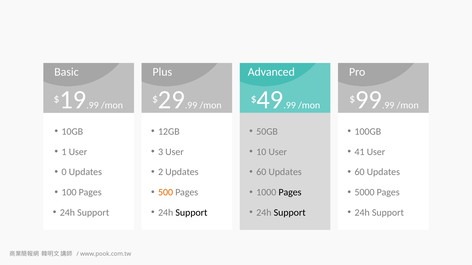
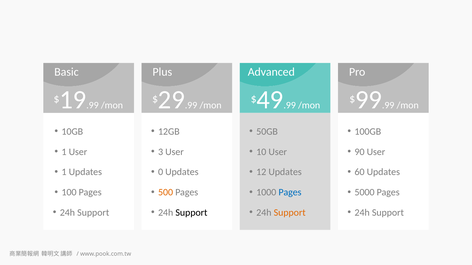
41: 41 -> 90
0 at (64, 172): 0 -> 1
2: 2 -> 0
60 at (261, 172): 60 -> 12
Pages at (290, 193) colour: black -> blue
Support at (290, 213) colour: black -> orange
